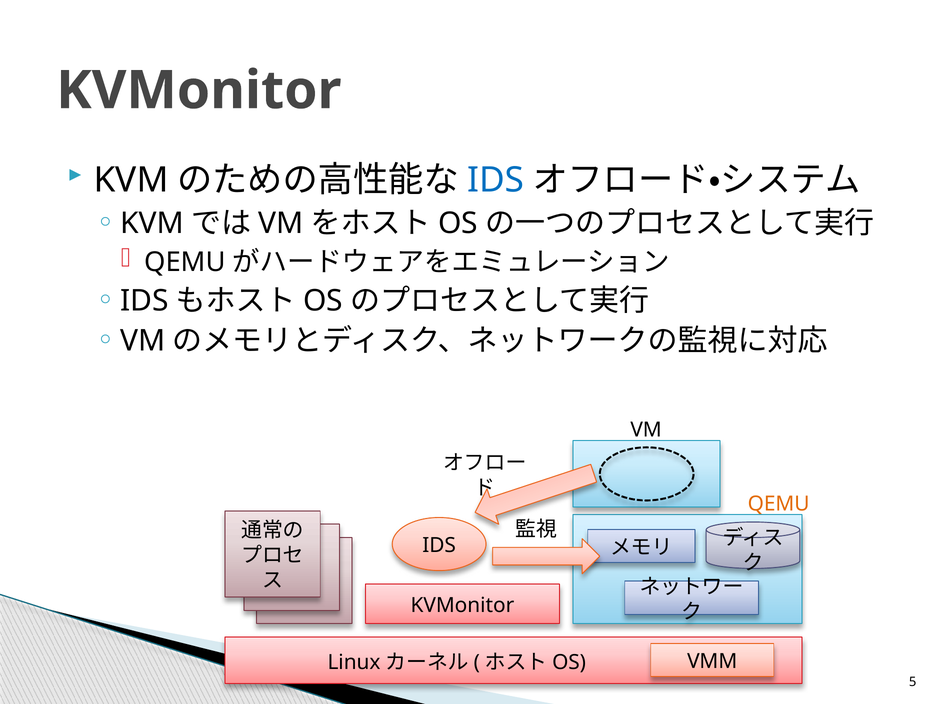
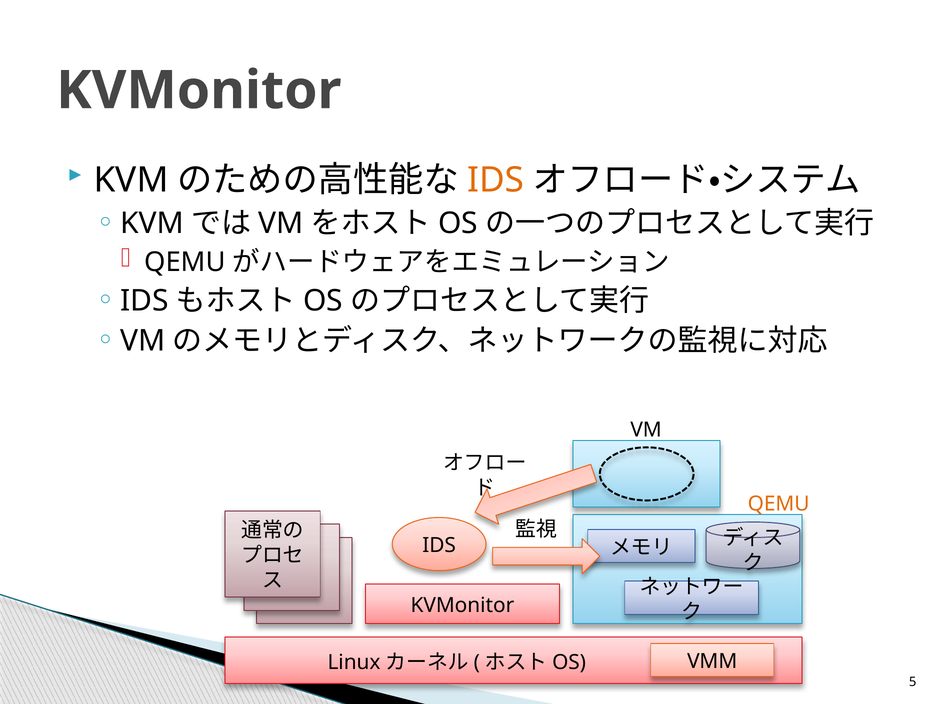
IDS at (496, 180) colour: blue -> orange
